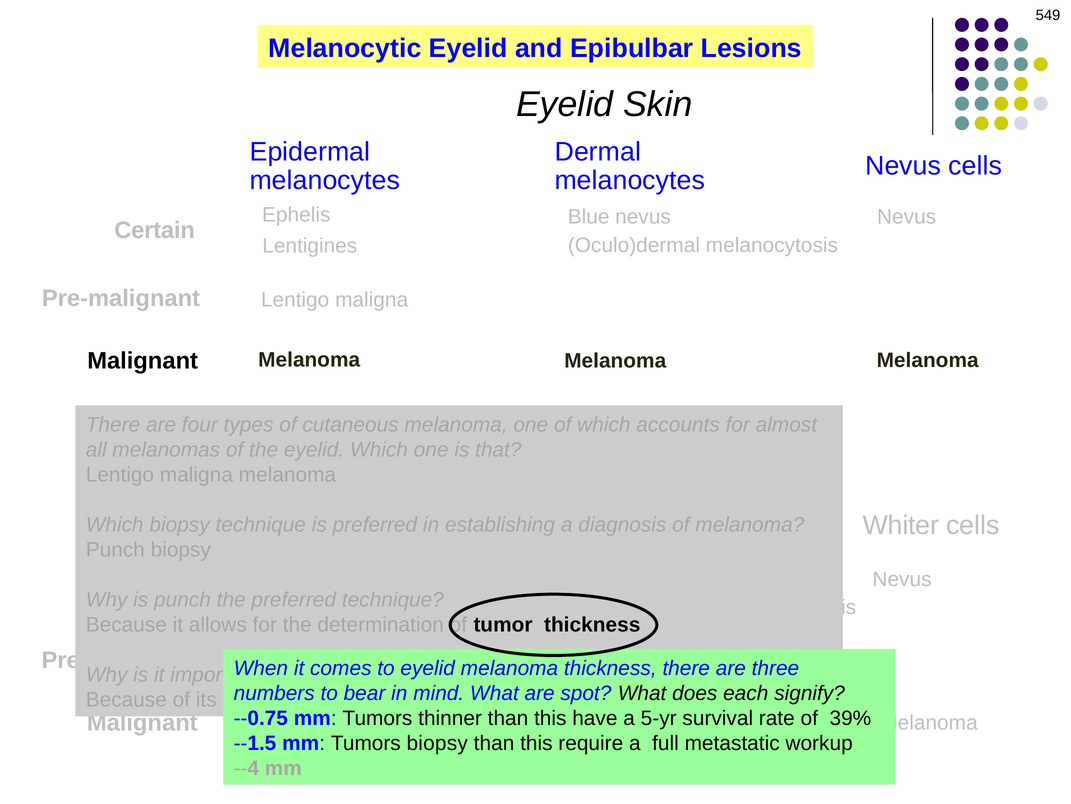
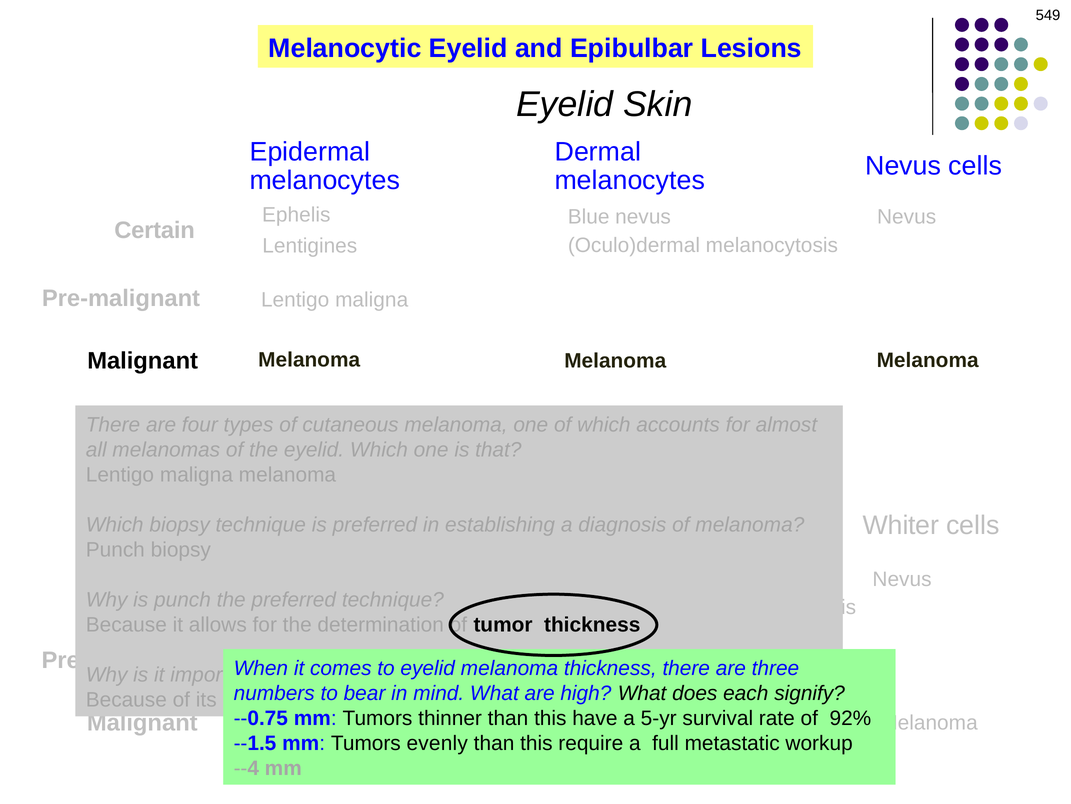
spot: spot -> high
39%: 39% -> 92%
Tumors biopsy: biopsy -> evenly
